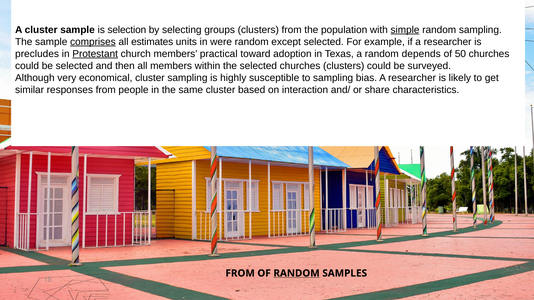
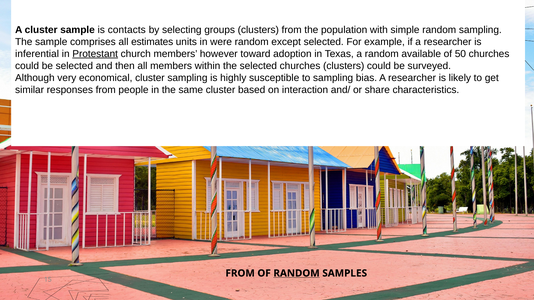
selection: selection -> contacts
simple underline: present -> none
comprises underline: present -> none
precludes: precludes -> inferential
practical: practical -> however
depends: depends -> available
